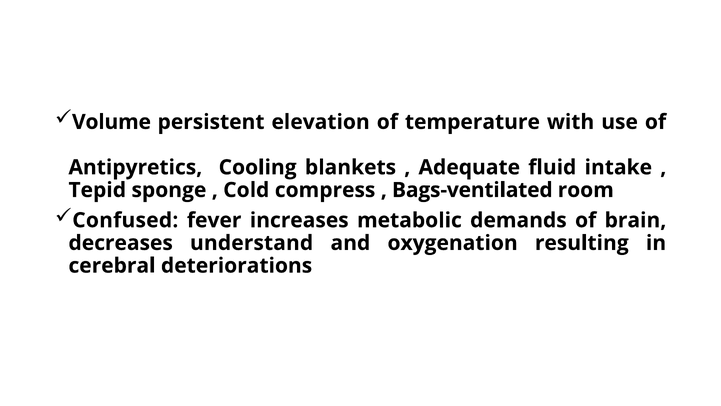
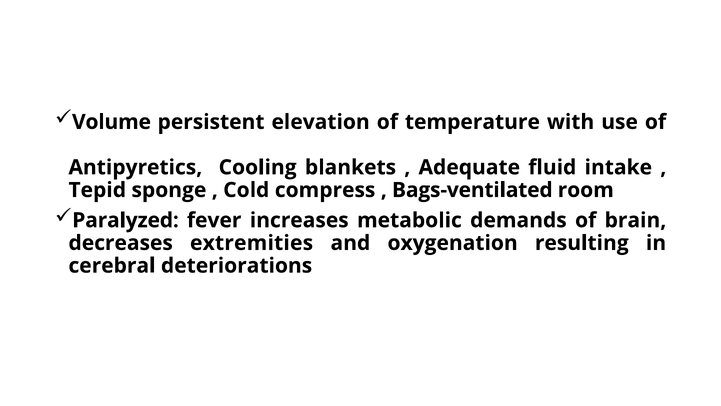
Confused: Confused -> Paralyzed
understand: understand -> extremities
